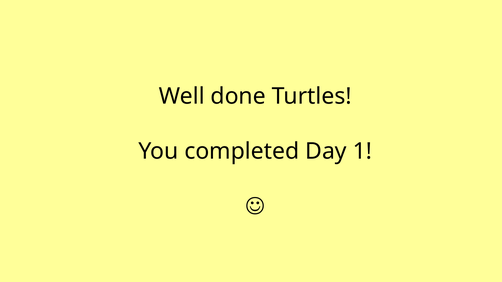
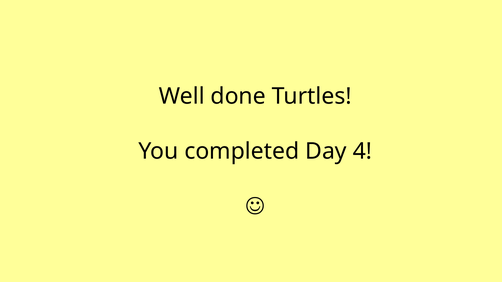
1: 1 -> 4
